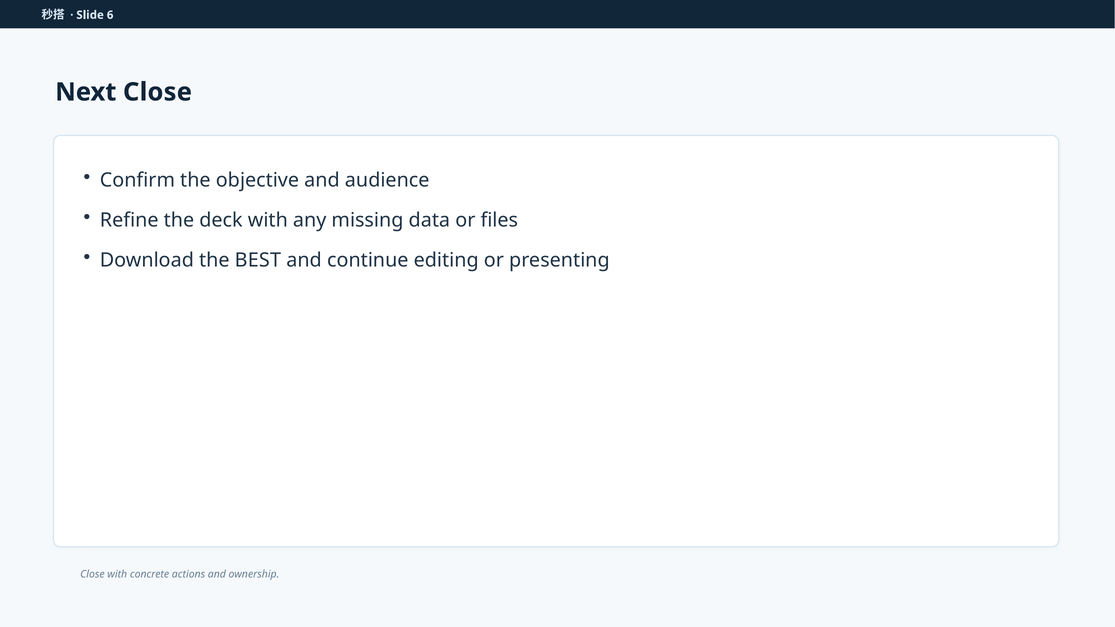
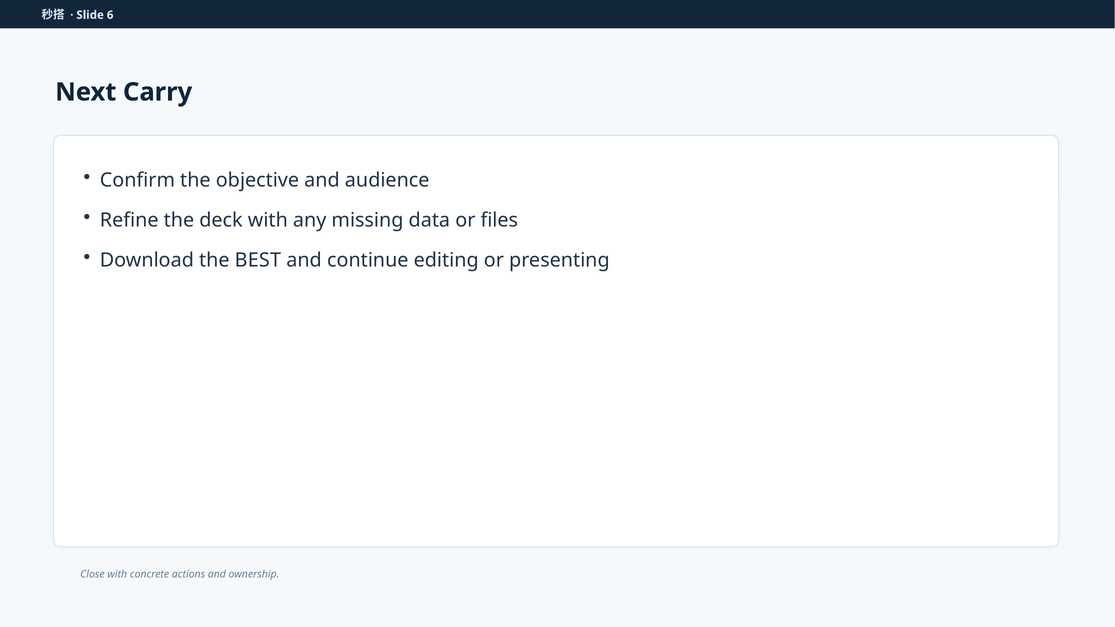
Next Close: Close -> Carry
